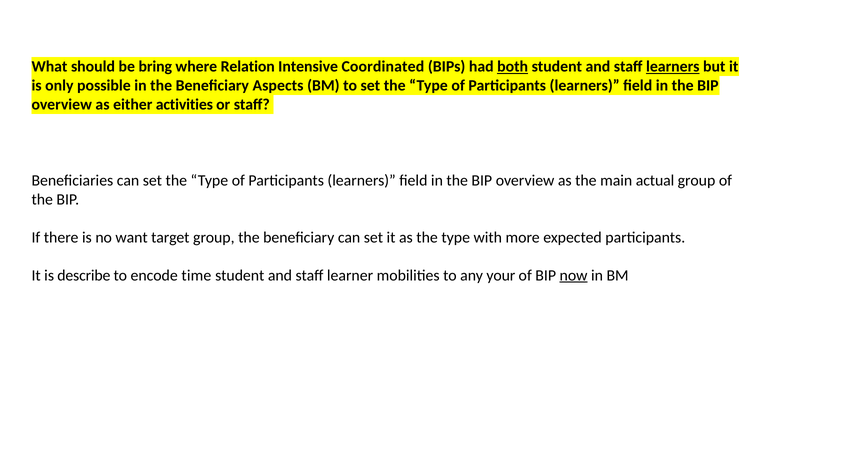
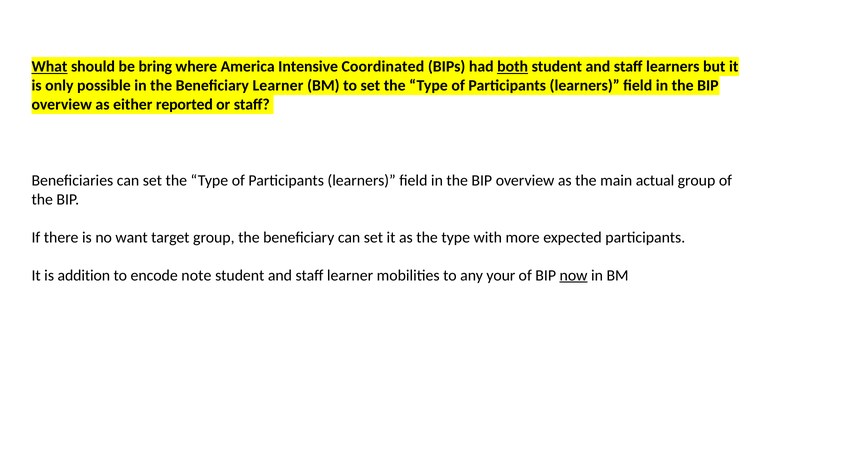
What underline: none -> present
Relation: Relation -> America
learners at (673, 67) underline: present -> none
Beneficiary Aspects: Aspects -> Learner
activities: activities -> reported
describe: describe -> addition
time: time -> note
